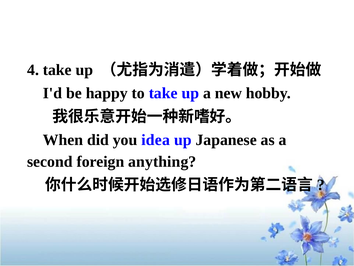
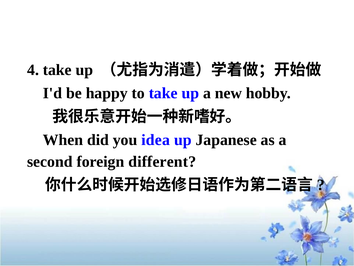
anything: anything -> different
